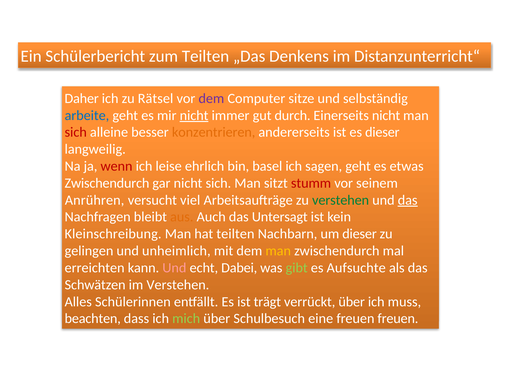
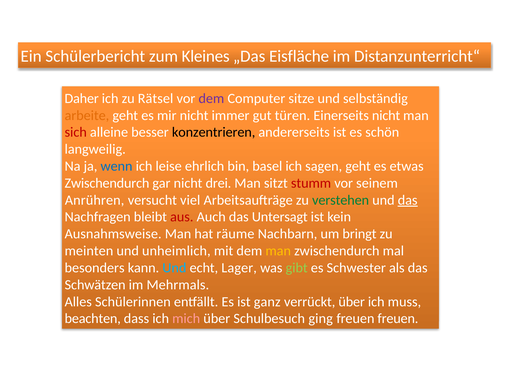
zum Teilten: Teilten -> Kleines
Denkens: Denkens -> Eisfläche
arbeite colour: blue -> orange
nicht at (194, 116) underline: present -> none
durch: durch -> türen
konzentrieren colour: orange -> black
es dieser: dieser -> schön
wenn colour: red -> blue
nicht sich: sich -> drei
aus colour: orange -> red
Kleinschreibung: Kleinschreibung -> Ausnahmsweise
hat teilten: teilten -> räume
um dieser: dieser -> bringt
gelingen: gelingen -> meinten
erreichten: erreichten -> besonders
Und at (174, 268) colour: pink -> light blue
Dabei: Dabei -> Lager
Aufsuchte: Aufsuchte -> Schwester
im Verstehen: Verstehen -> Mehrmals
trägt: trägt -> ganz
mich colour: light green -> pink
eine: eine -> ging
